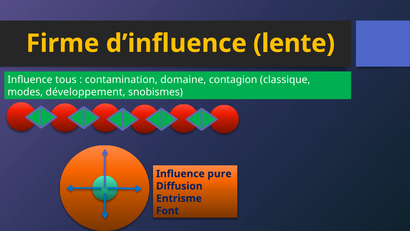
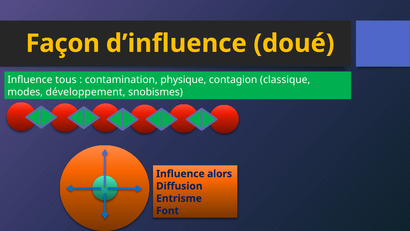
Firme: Firme -> Façon
lente: lente -> doué
domaine: domaine -> physique
pure: pure -> alors
